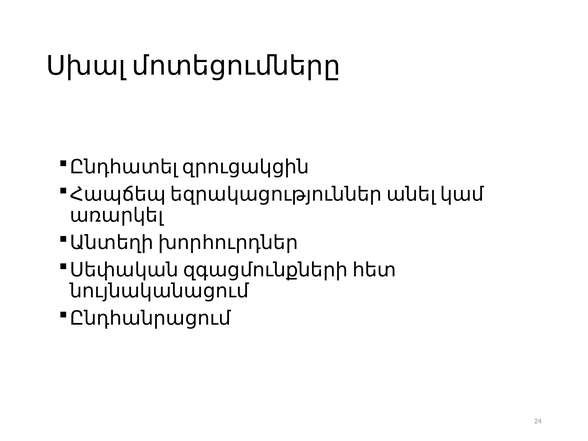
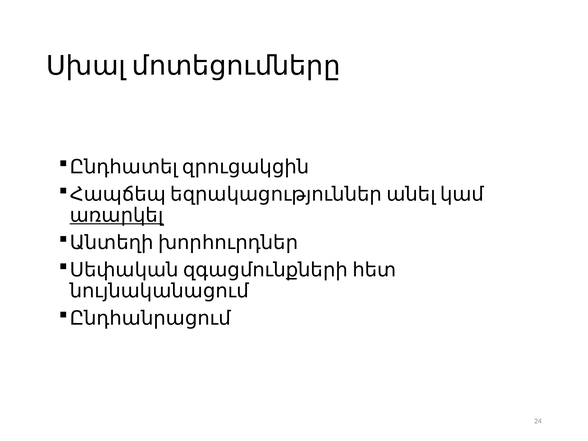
առարկել underline: none -> present
